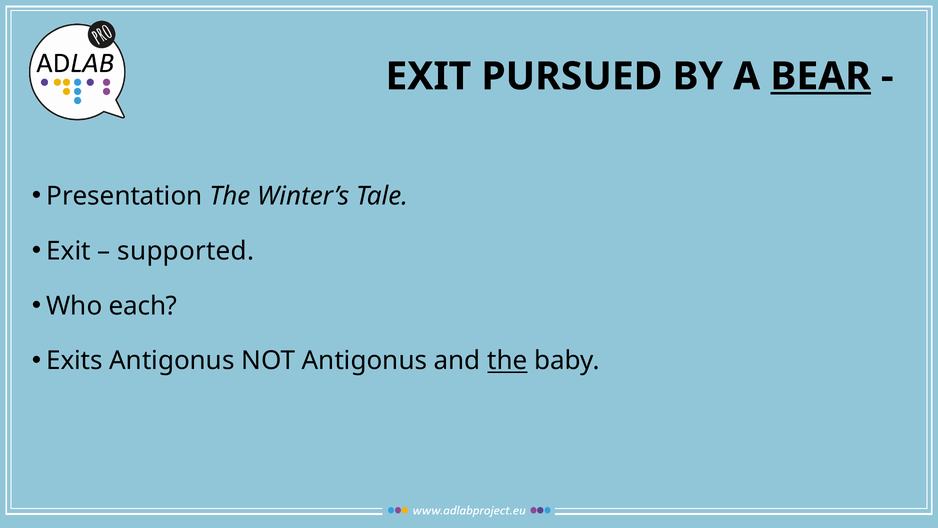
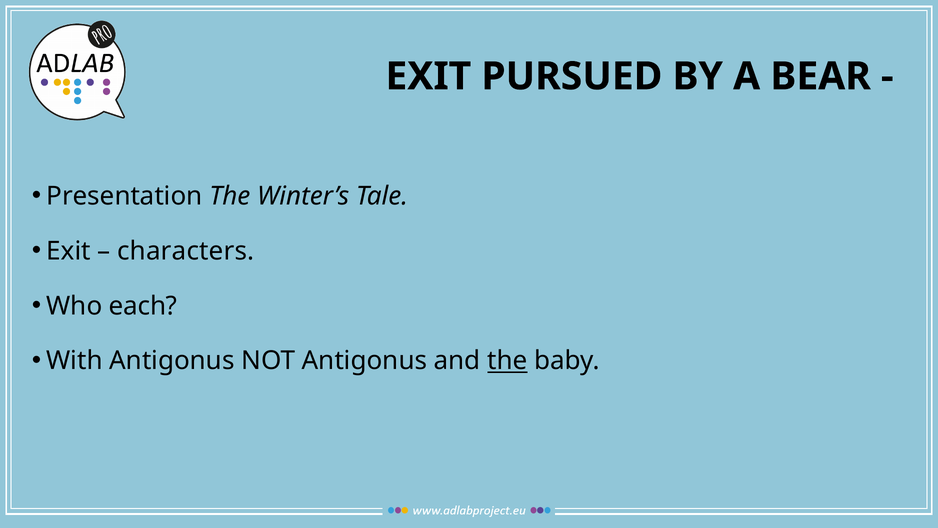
BEAR underline: present -> none
supported: supported -> characters
Exits: Exits -> With
